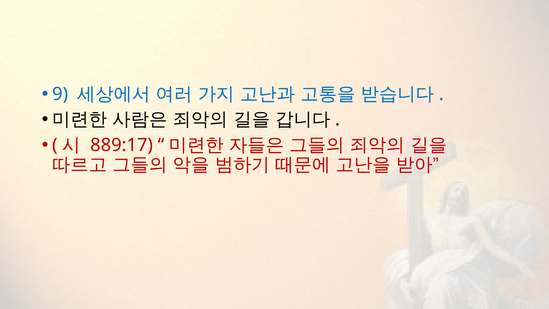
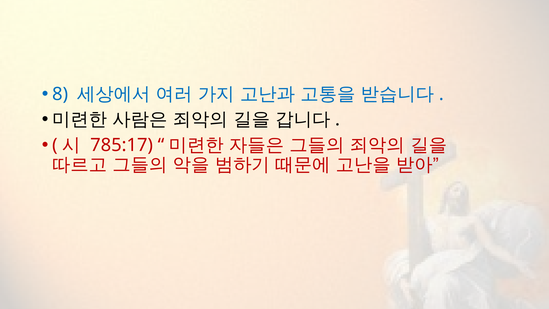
9: 9 -> 8
889:17: 889:17 -> 785:17
